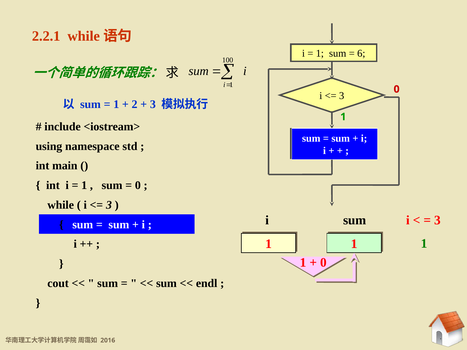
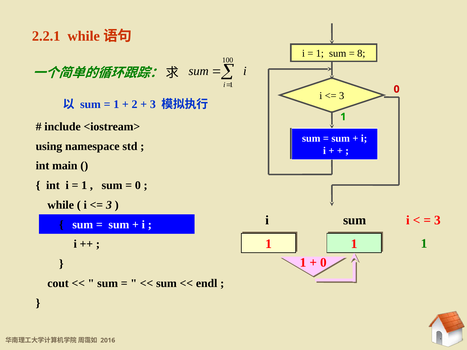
6: 6 -> 8
